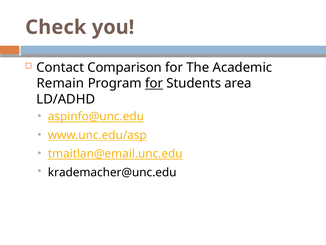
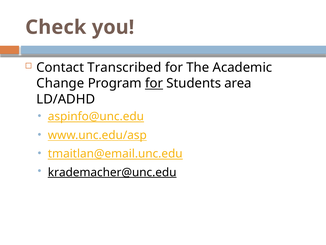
Comparison: Comparison -> Transcribed
Remain: Remain -> Change
krademacher@unc.edu underline: none -> present
